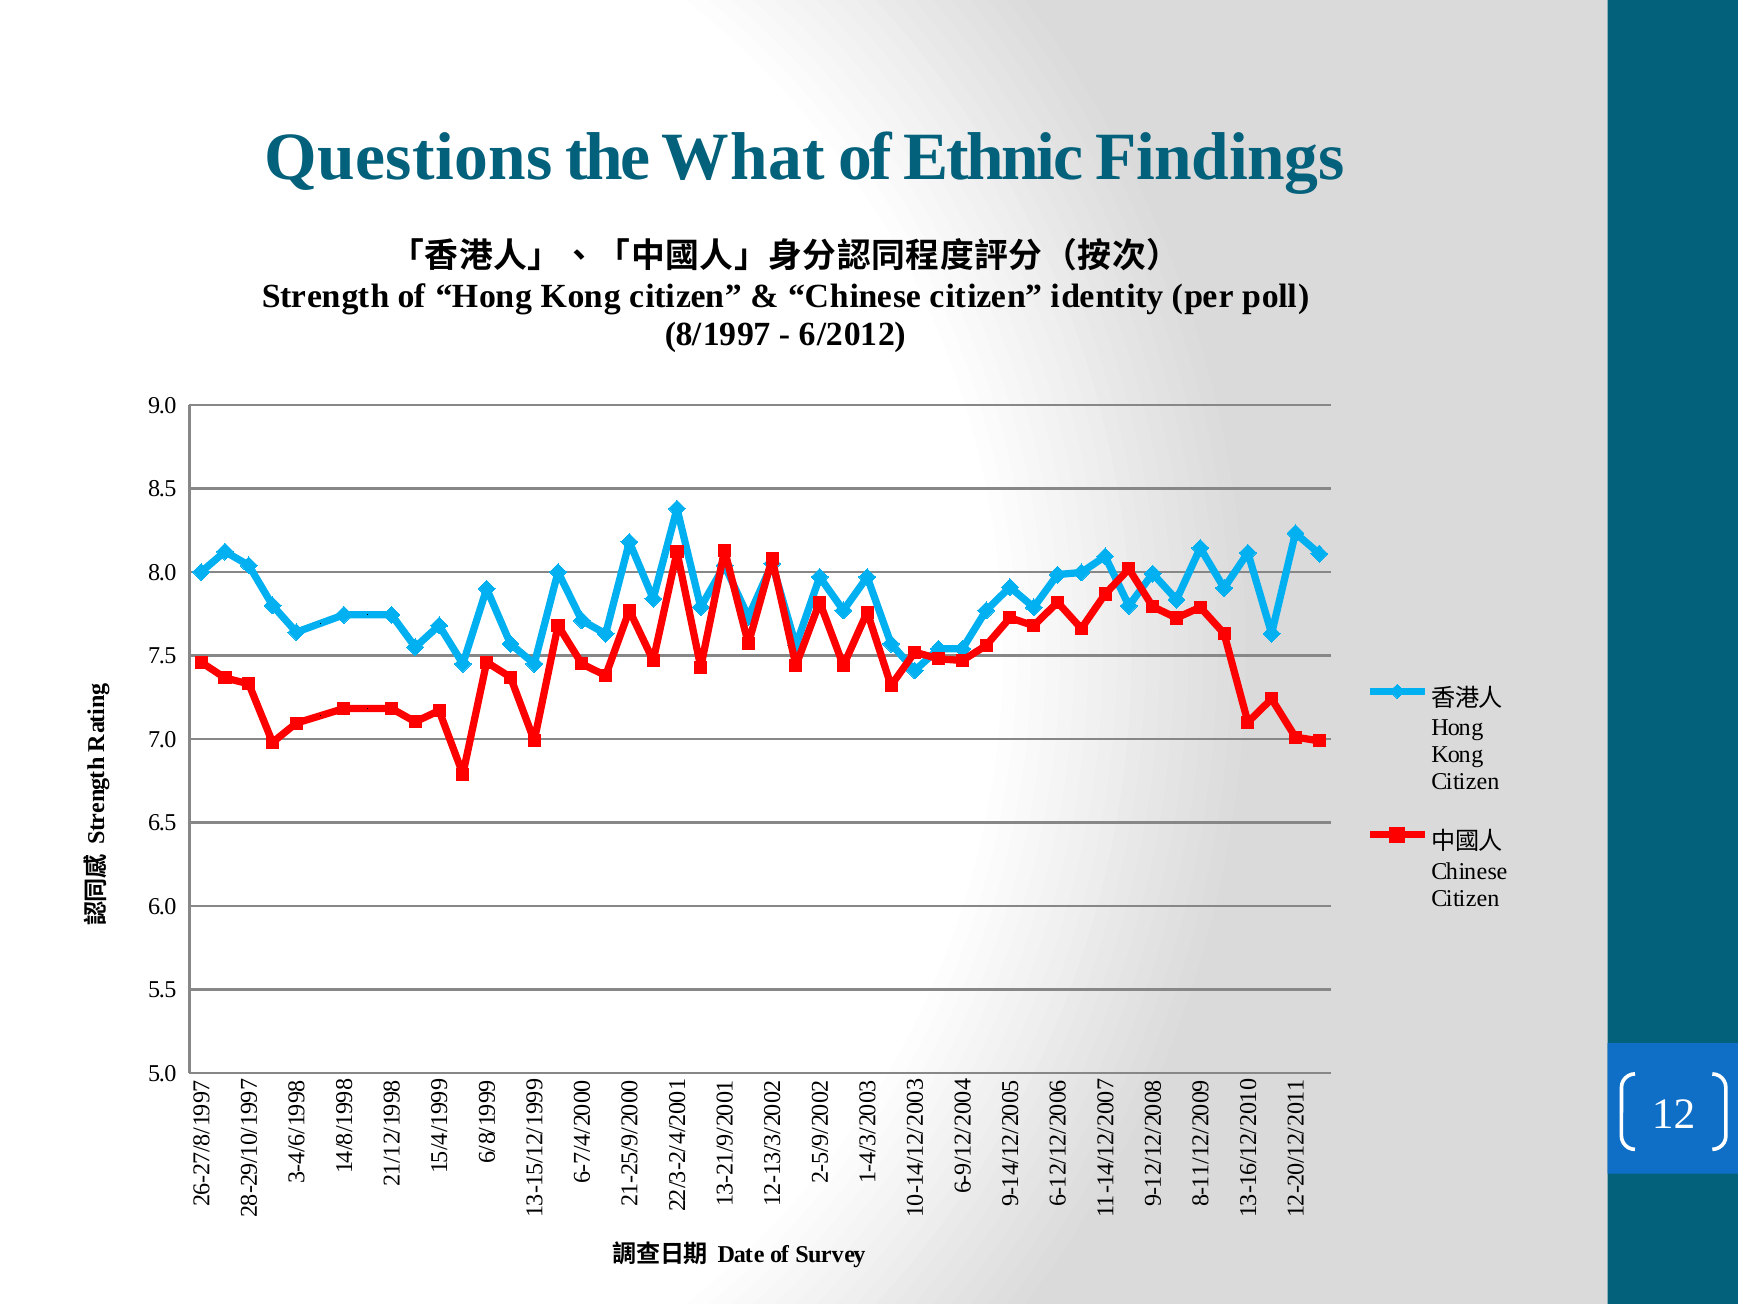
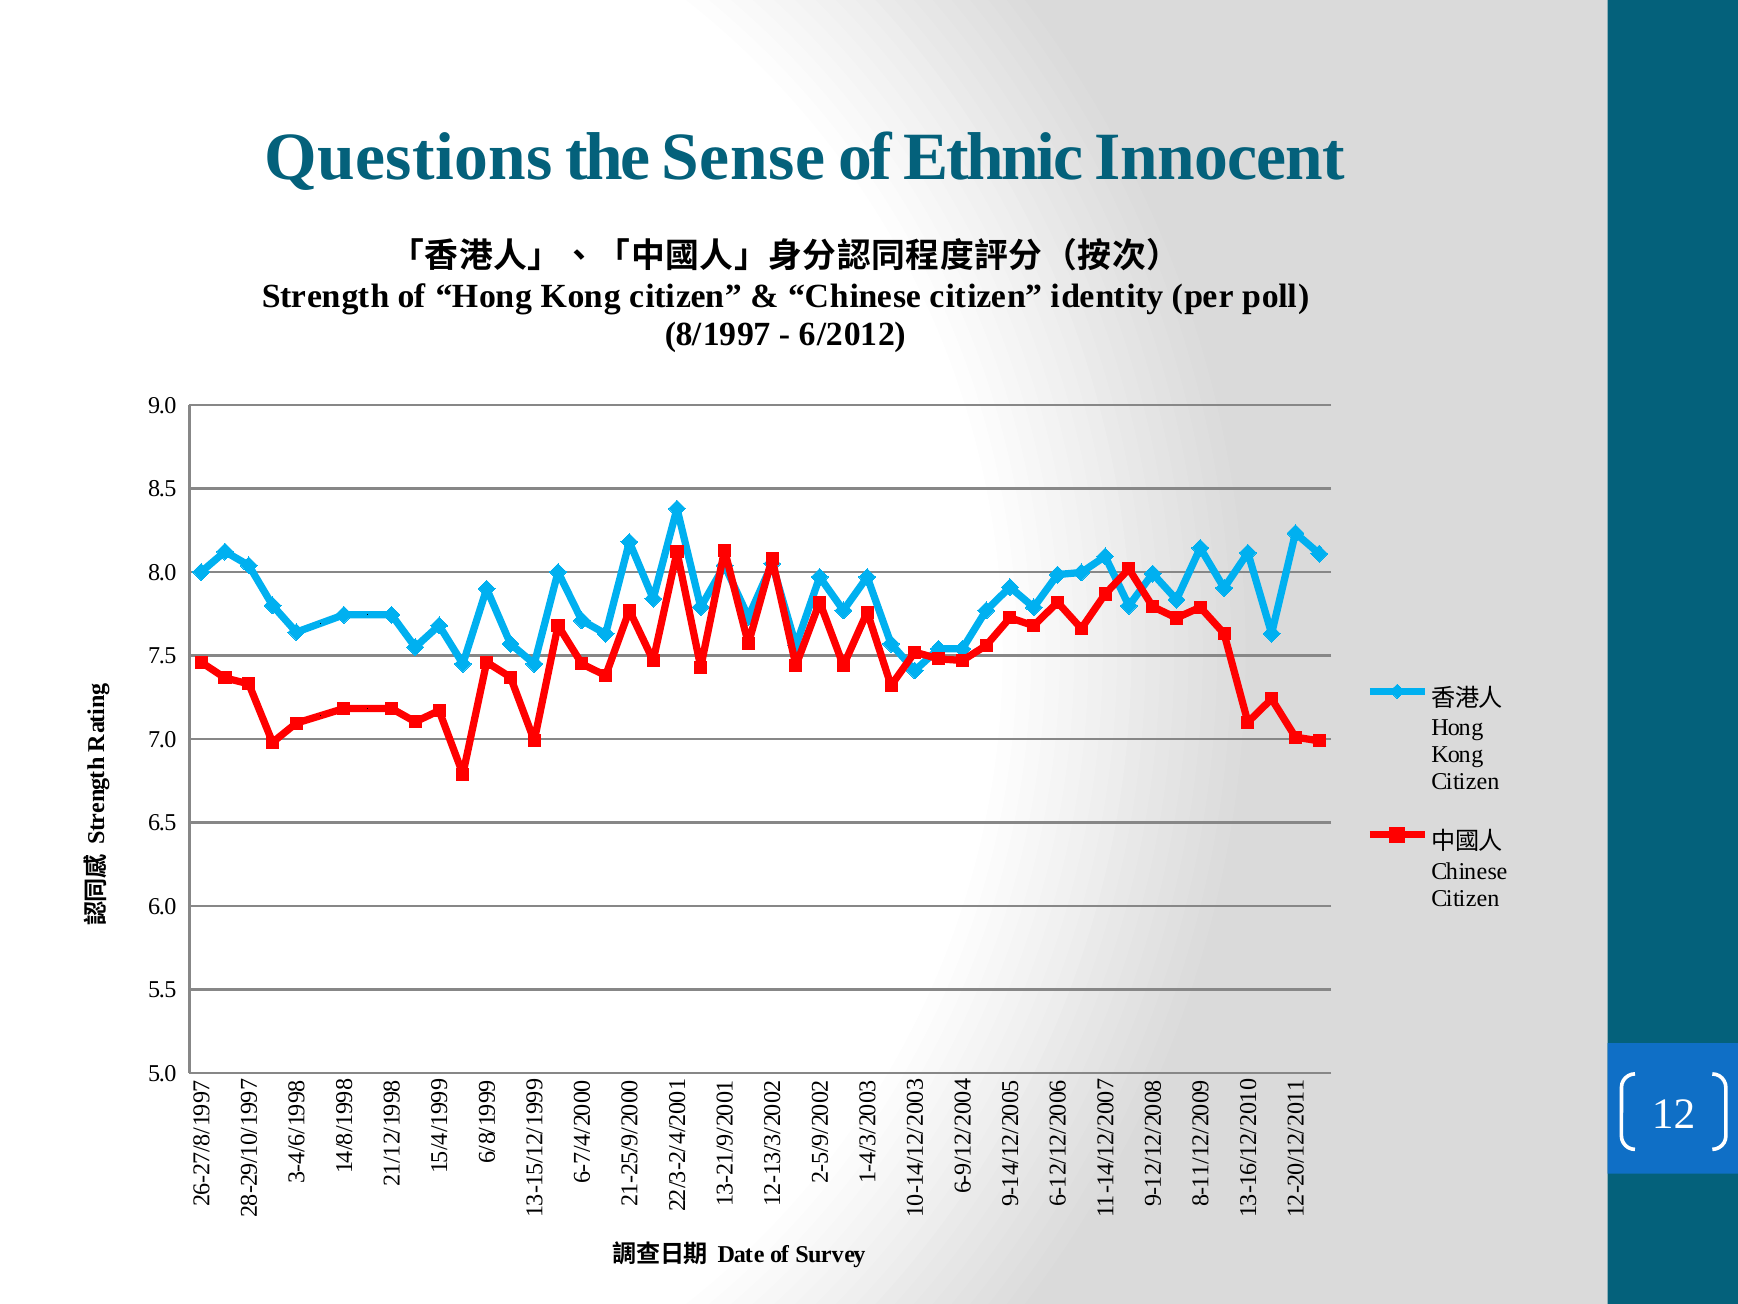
What: What -> Sense
Findings: Findings -> Innocent
